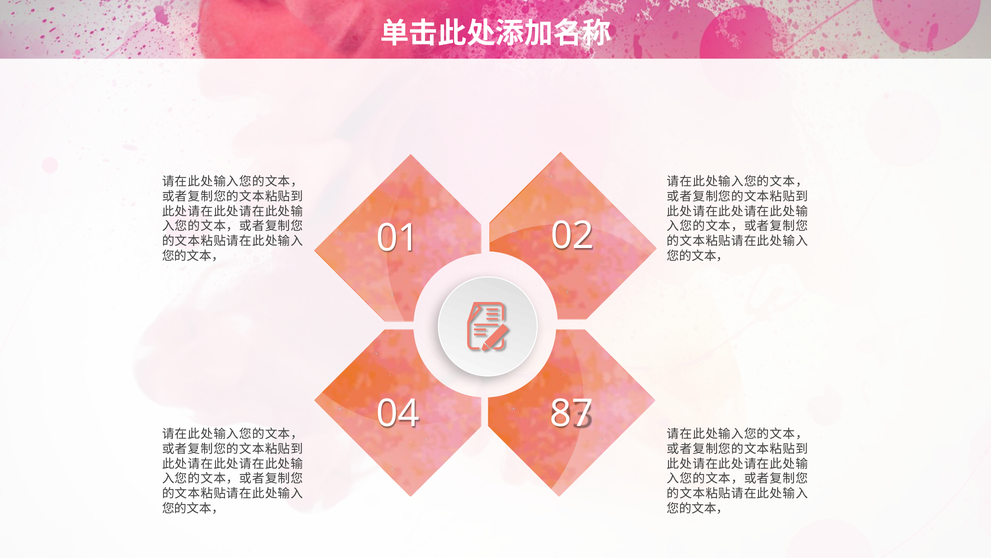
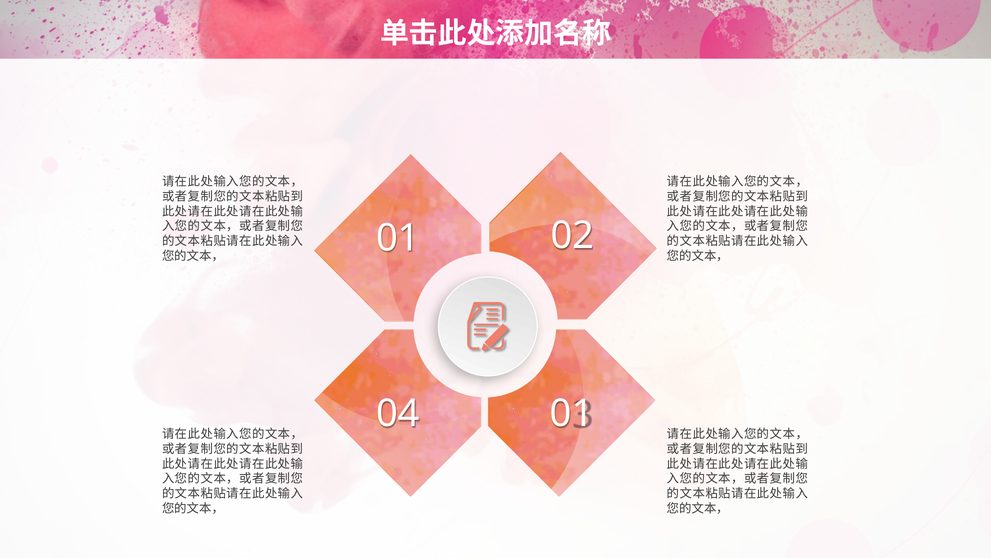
04 87: 87 -> 01
